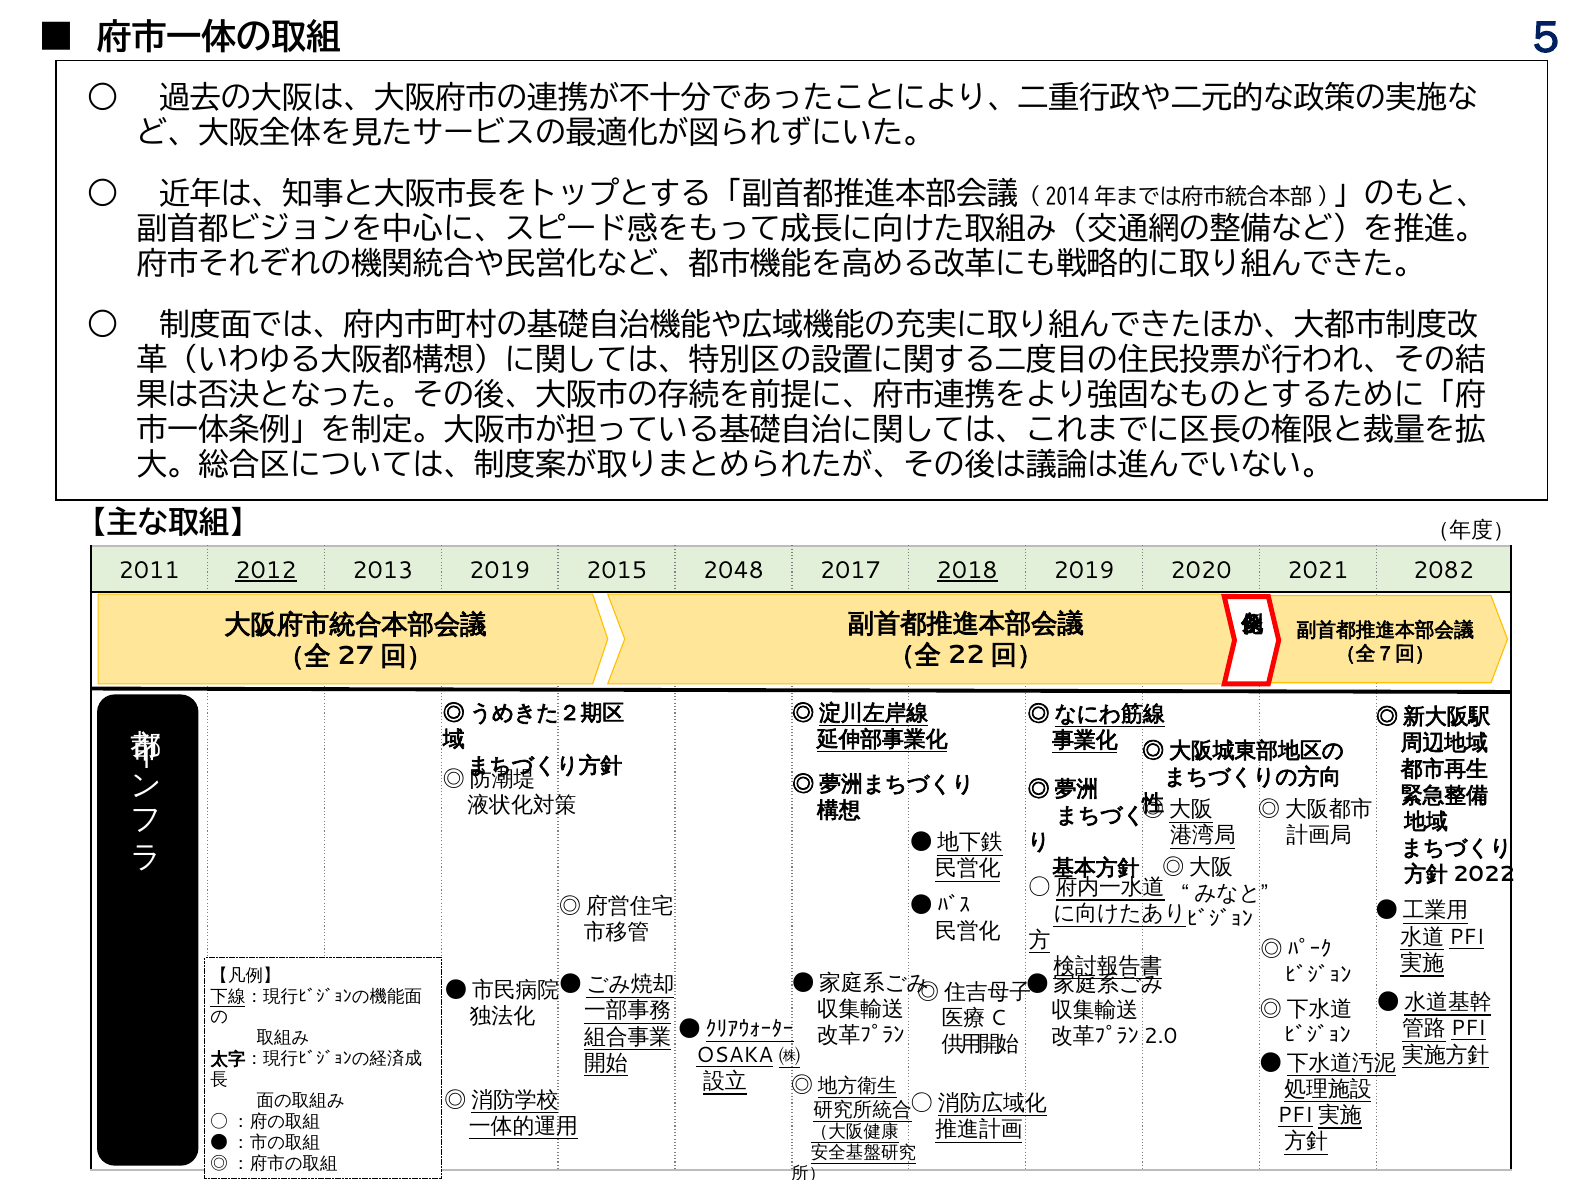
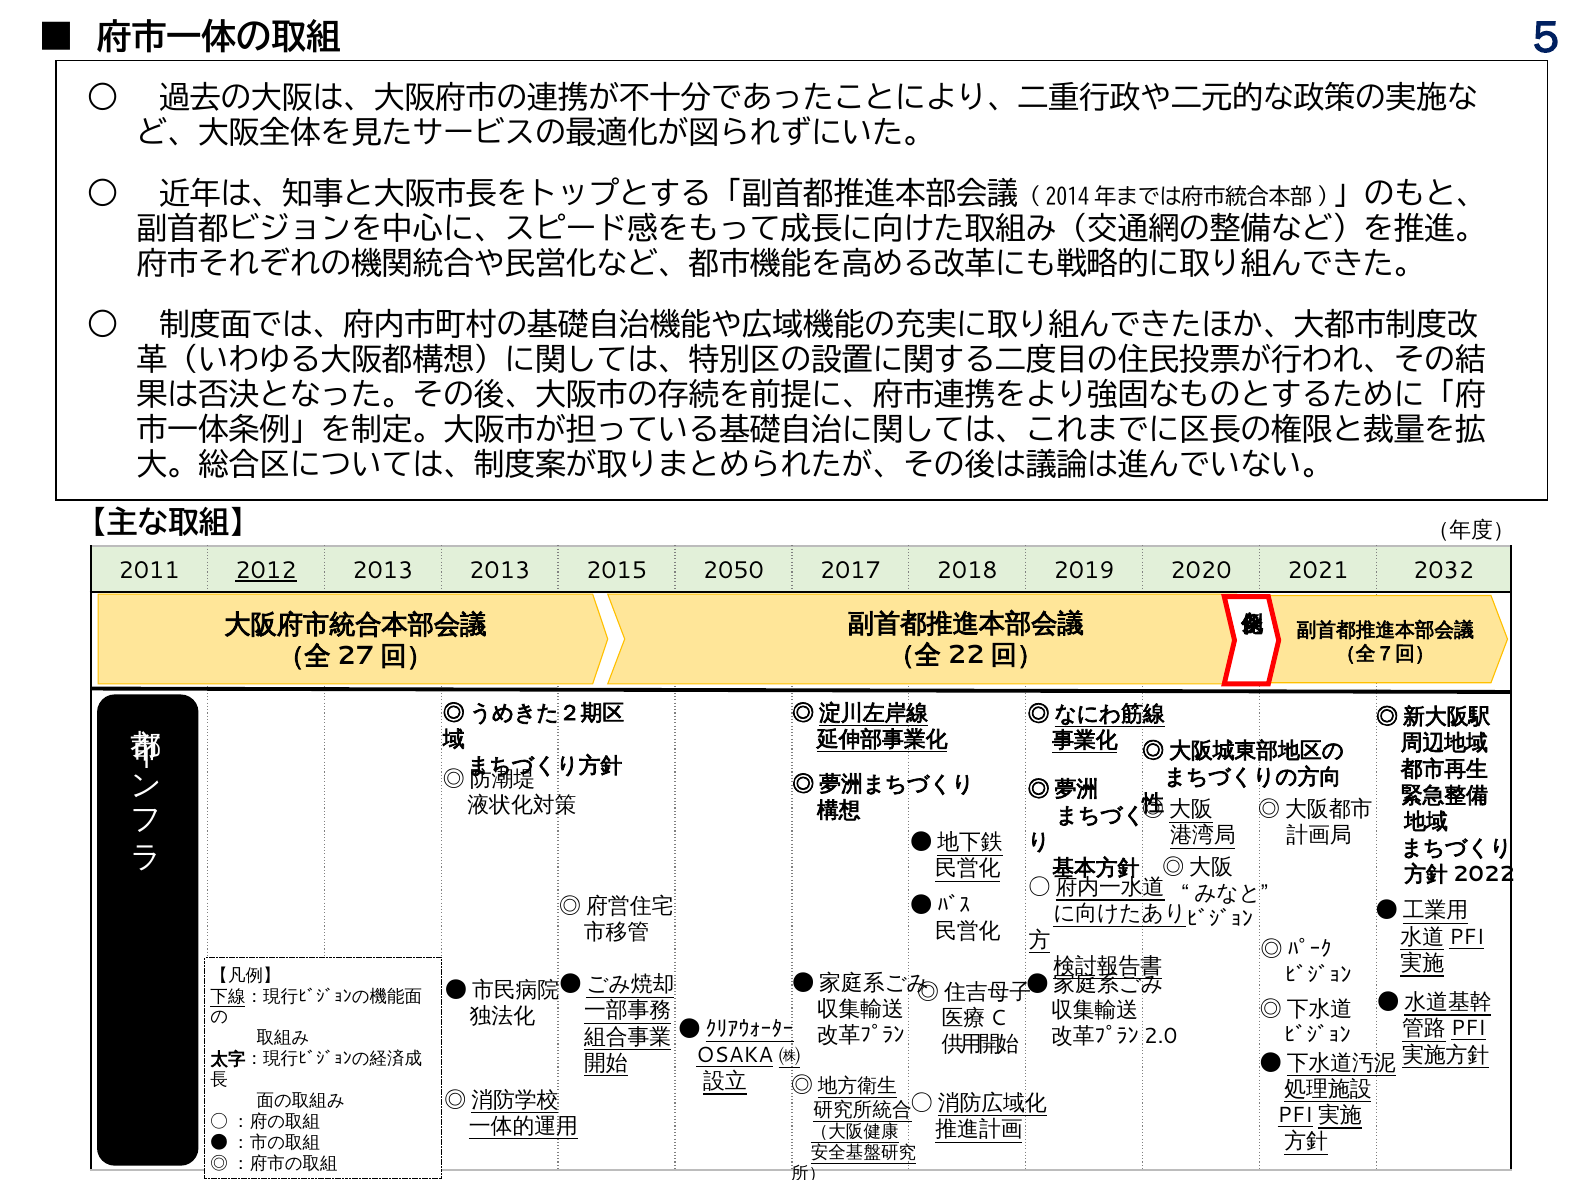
2013 2019: 2019 -> 2013
2048: 2048 -> 2050
2018 underline: present -> none
2082: 2082 -> 2032
